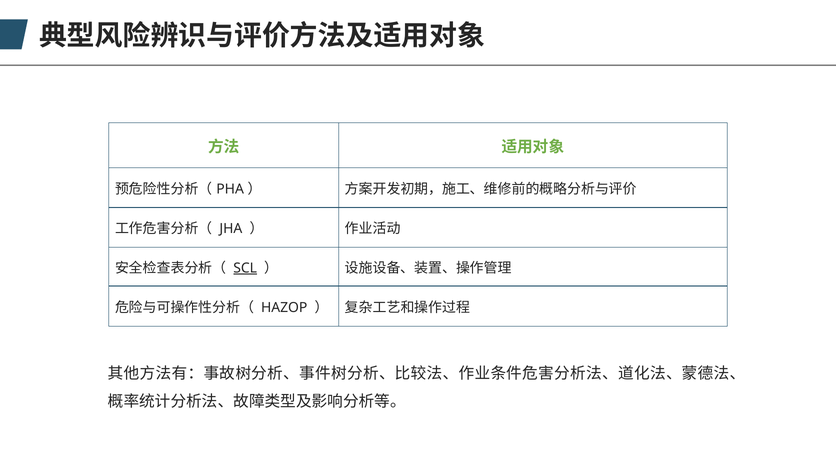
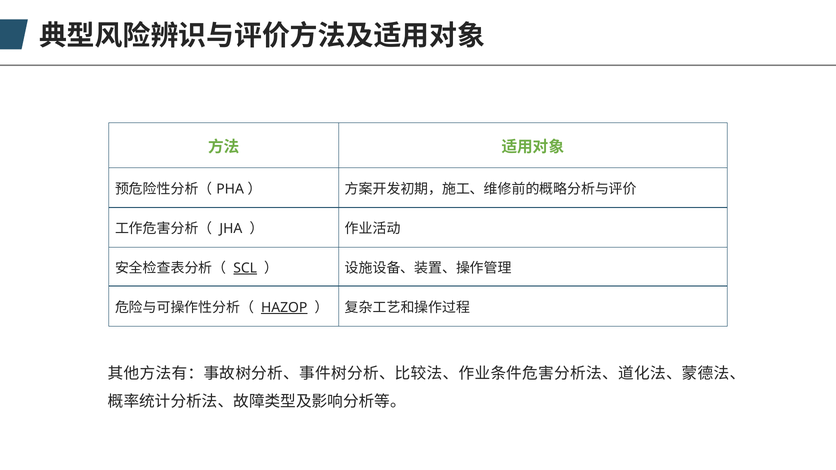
HAZOP underline: none -> present
